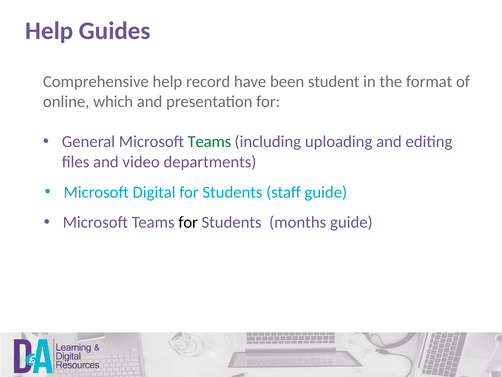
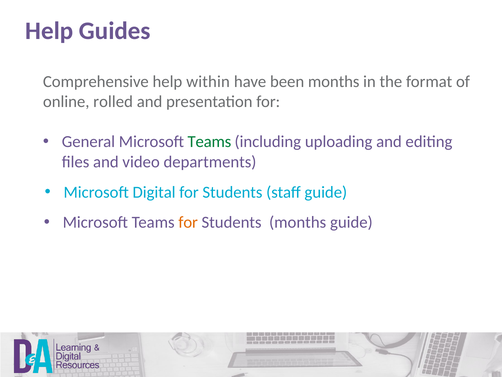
record: record -> within
been student: student -> months
which: which -> rolled
for at (188, 222) colour: black -> orange
